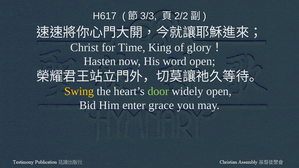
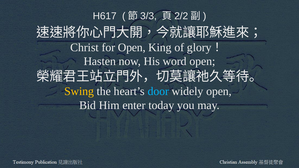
for Time: Time -> Open
door colour: light green -> light blue
grace: grace -> today
